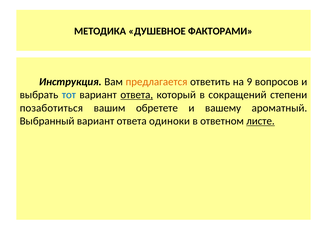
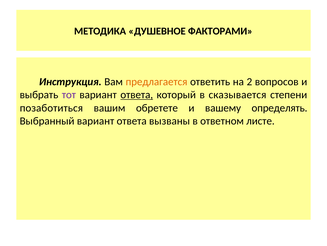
9: 9 -> 2
тот colour: blue -> purple
сокращений: сокращений -> сказывается
ароматный: ароматный -> определять
одиноки: одиноки -> вызваны
листе underline: present -> none
